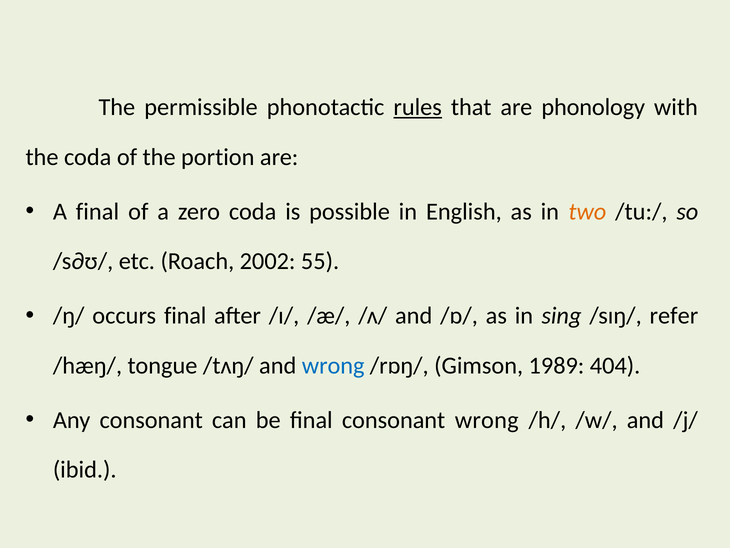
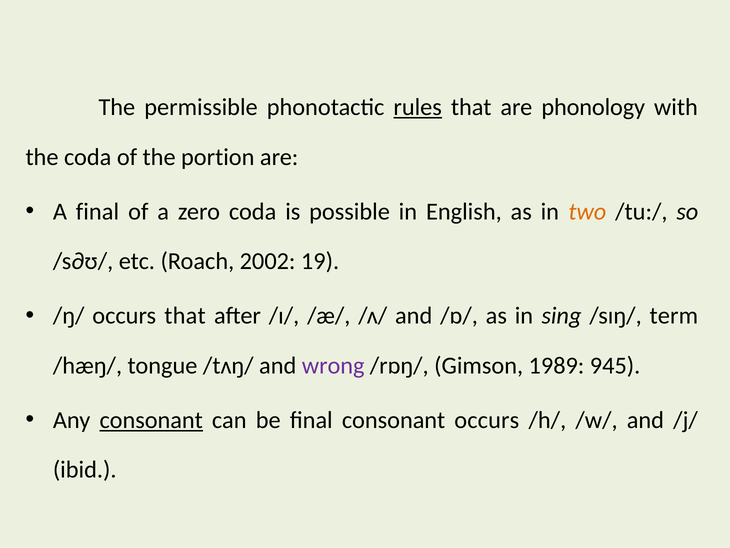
55: 55 -> 19
occurs final: final -> that
refer: refer -> term
wrong at (333, 365) colour: blue -> purple
404: 404 -> 945
consonant at (151, 420) underline: none -> present
consonant wrong: wrong -> occurs
